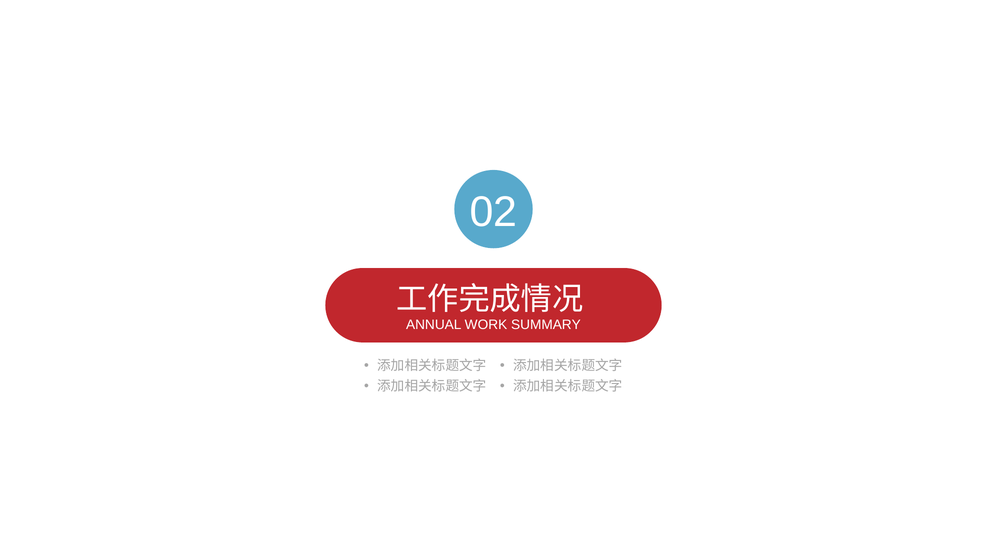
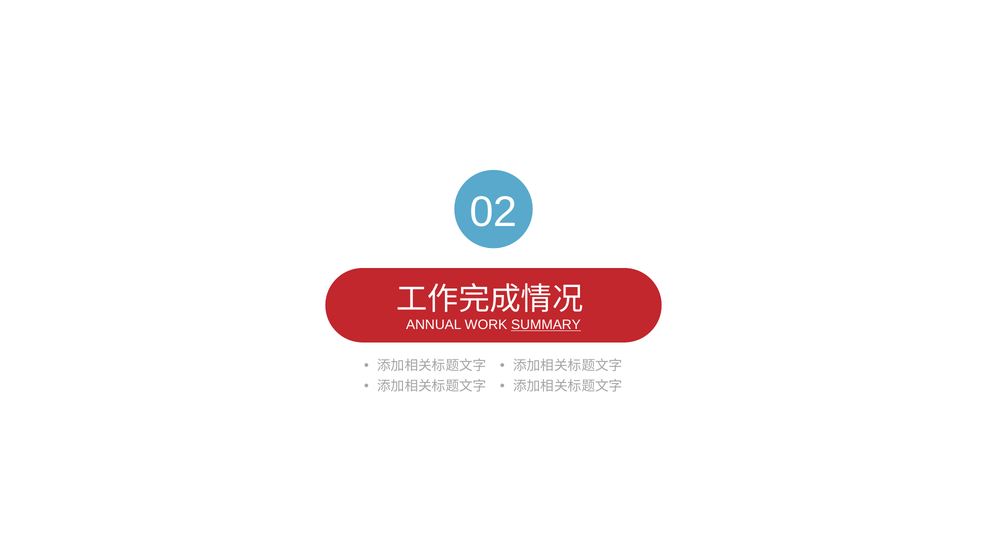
SUMMARY underline: none -> present
